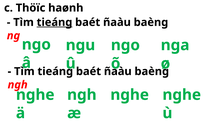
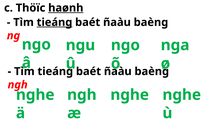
haønh underline: none -> present
